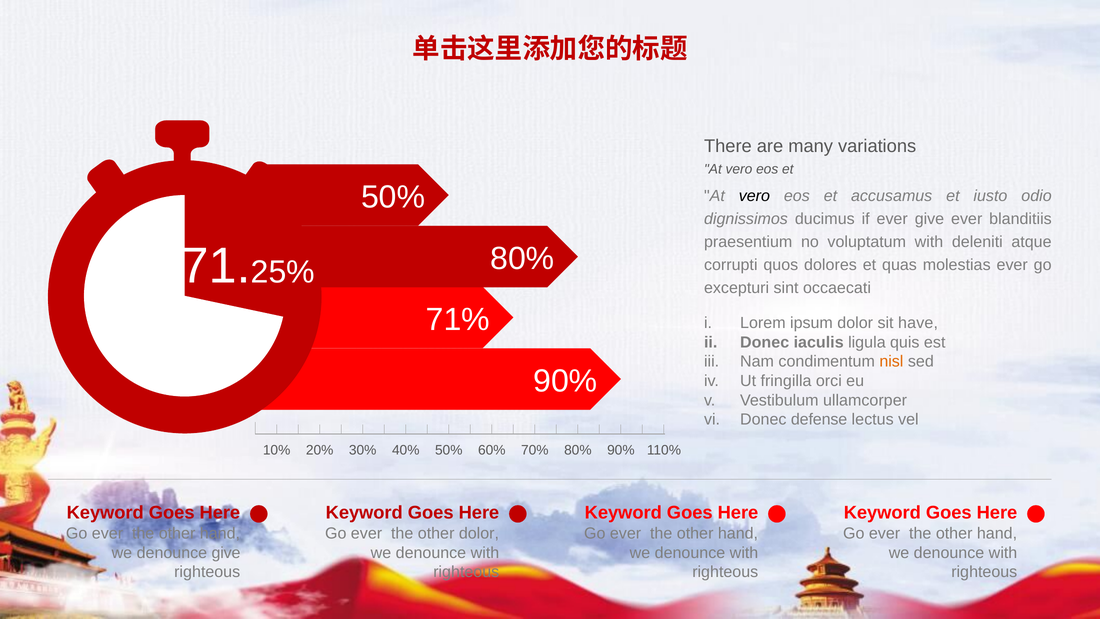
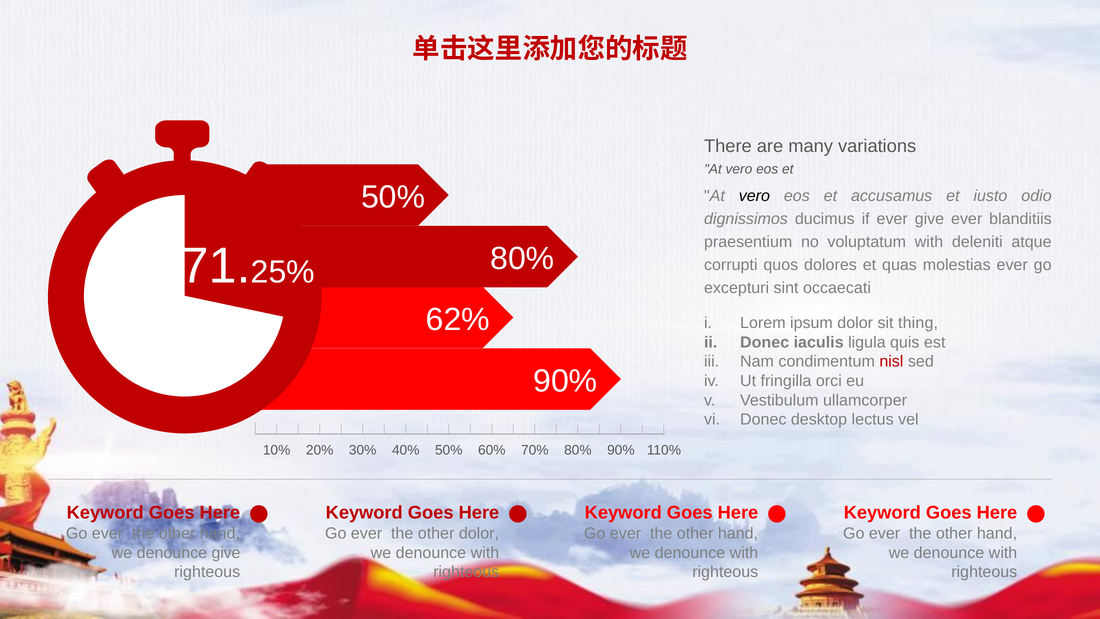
71%: 71% -> 62%
have: have -> thing
nisl colour: orange -> red
defense: defense -> desktop
